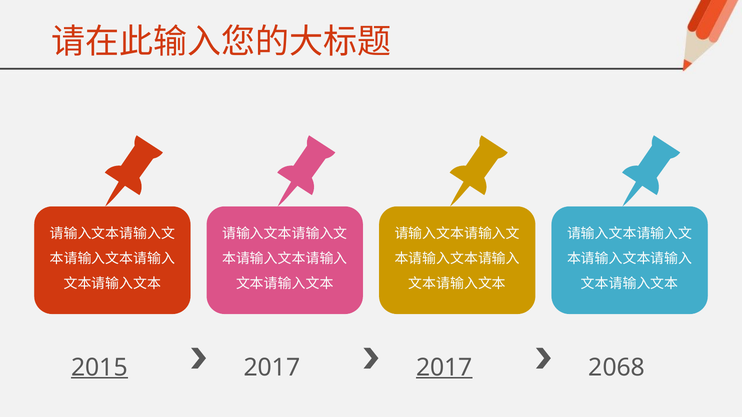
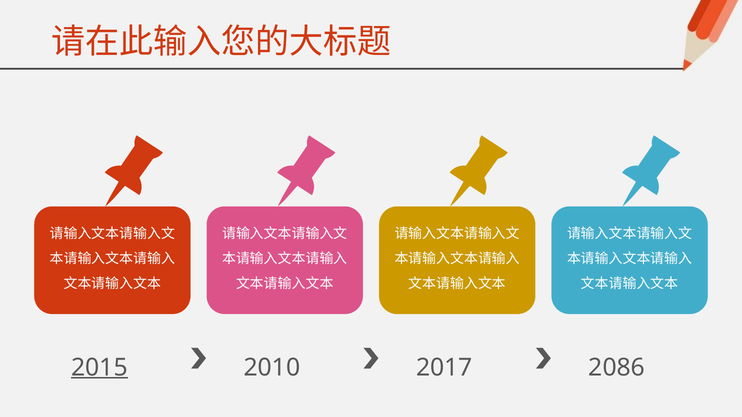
2017 at (272, 368): 2017 -> 2010
2017 at (444, 368) underline: present -> none
2068: 2068 -> 2086
